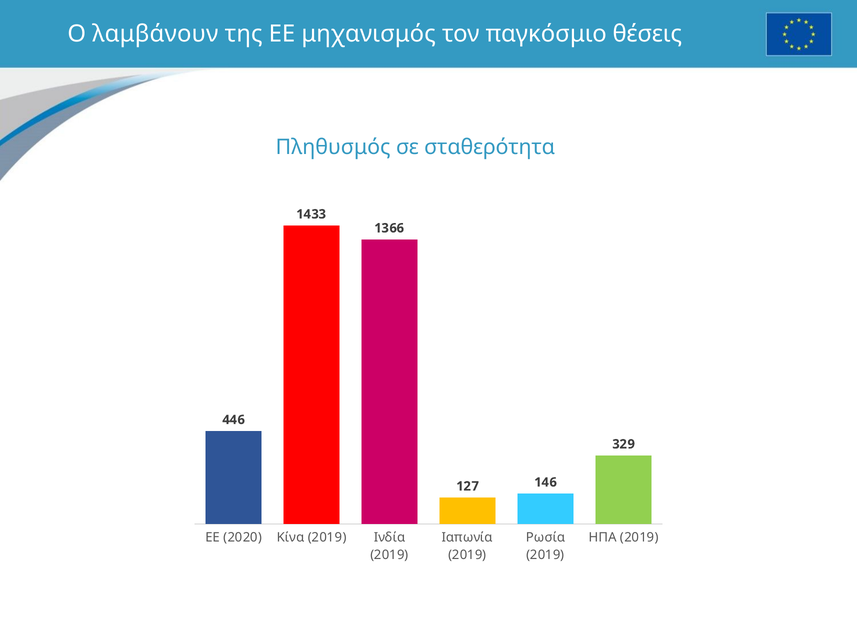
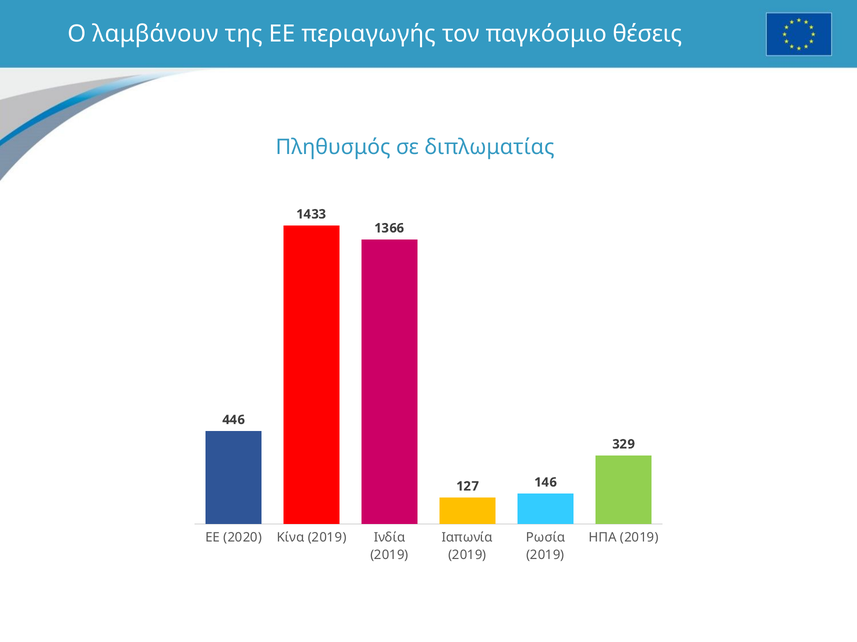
μηχανισμός: μηχανισμός -> περιαγωγής
σταθερότητα: σταθερότητα -> διπλωματίας
